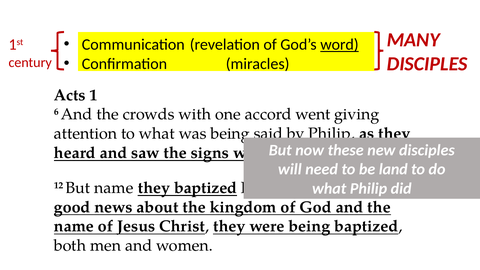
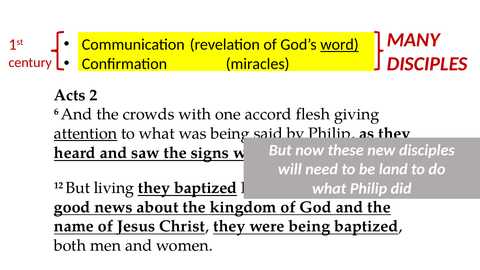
1: 1 -> 2
went: went -> flesh
attention underline: none -> present
But name: name -> living
